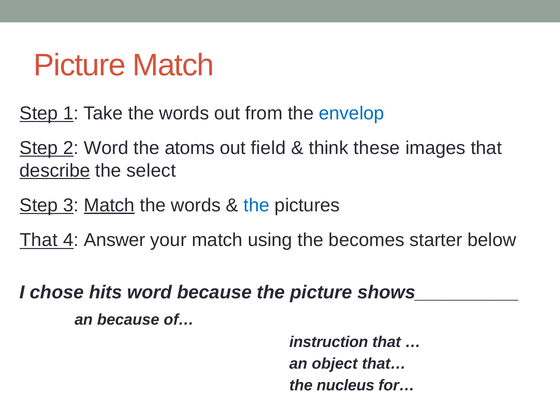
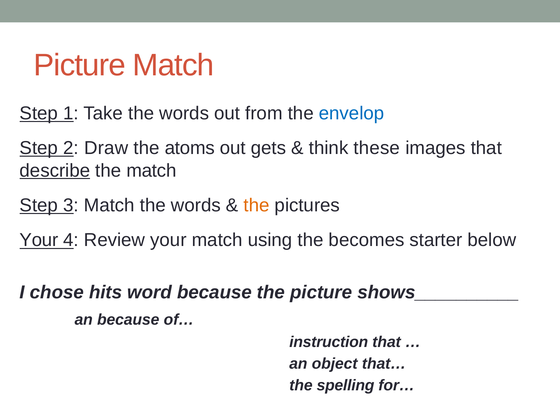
2 Word: Word -> Draw
field: field -> gets
the select: select -> match
Match at (109, 205) underline: present -> none
the at (256, 205) colour: blue -> orange
That at (39, 240): That -> Your
Answer: Answer -> Review
nucleus: nucleus -> spelling
